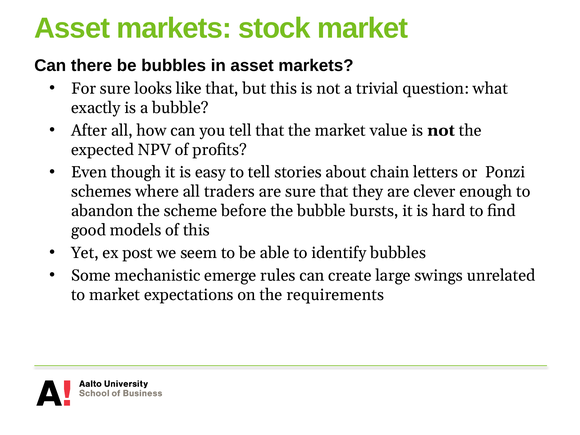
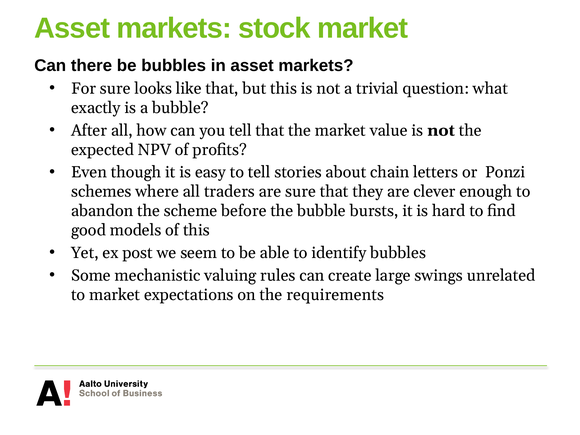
emerge: emerge -> valuing
